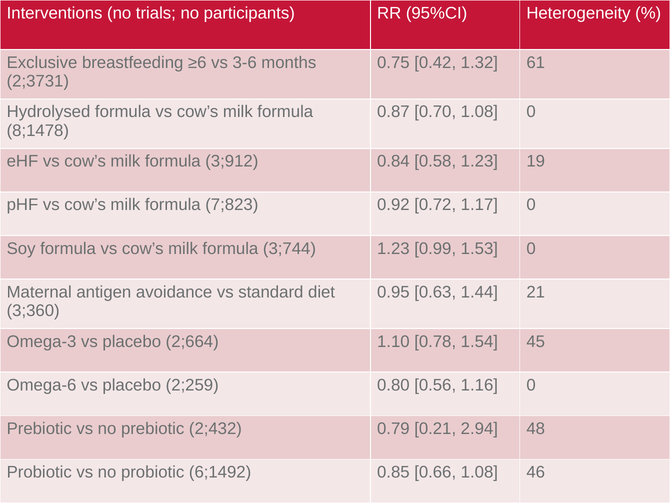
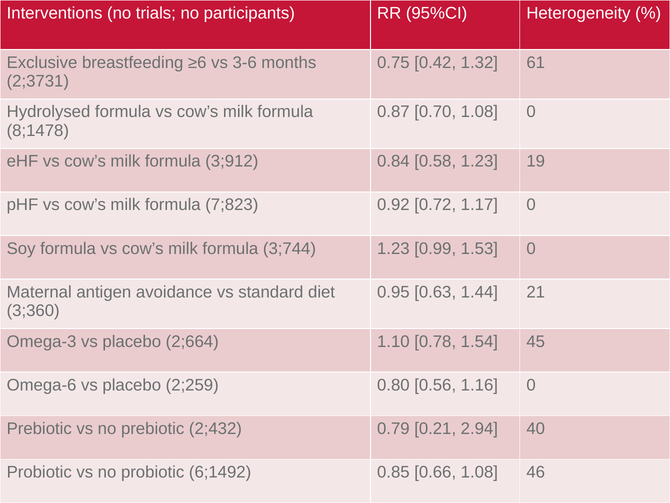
48: 48 -> 40
